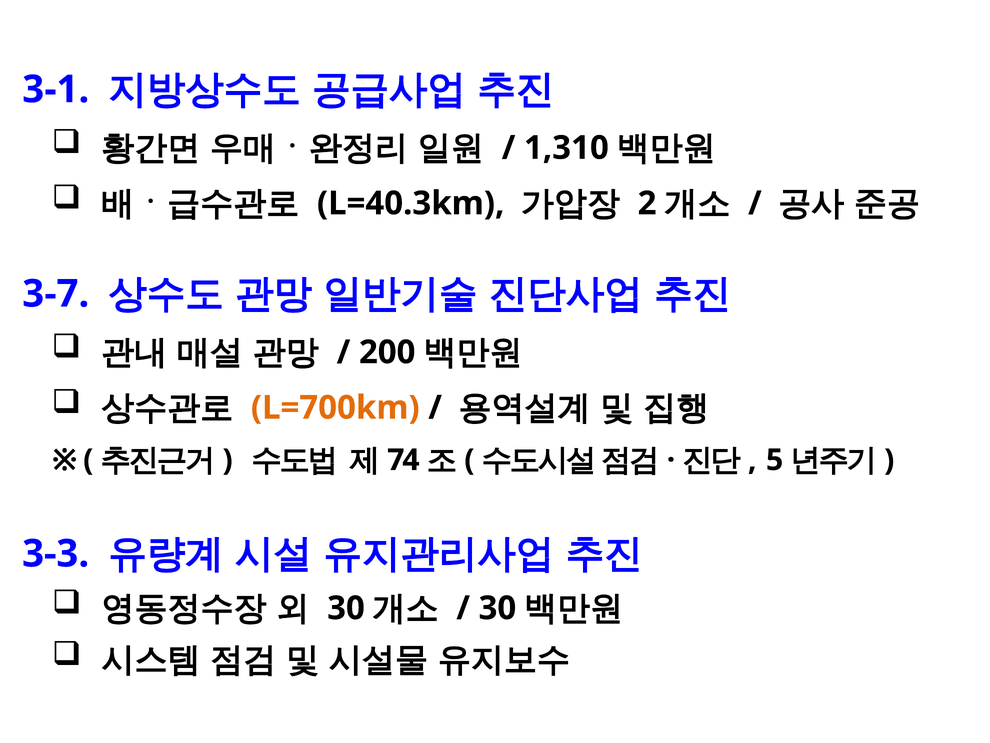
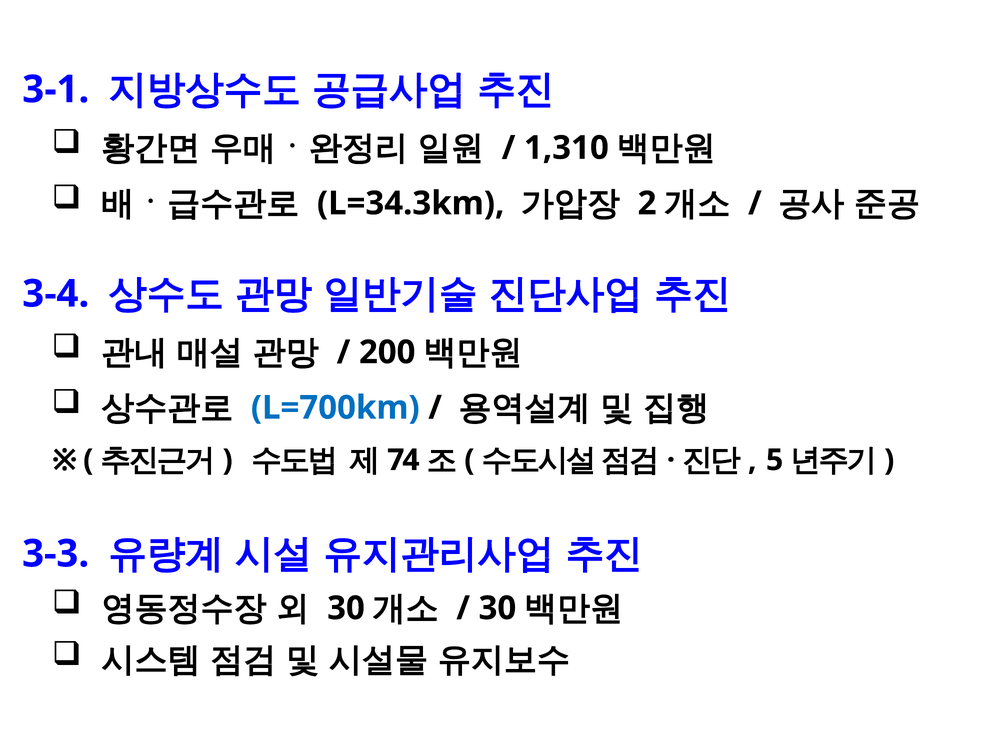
L=40.3km: L=40.3km -> L=34.3km
3-7: 3-7 -> 3-4
L=700km colour: orange -> blue
